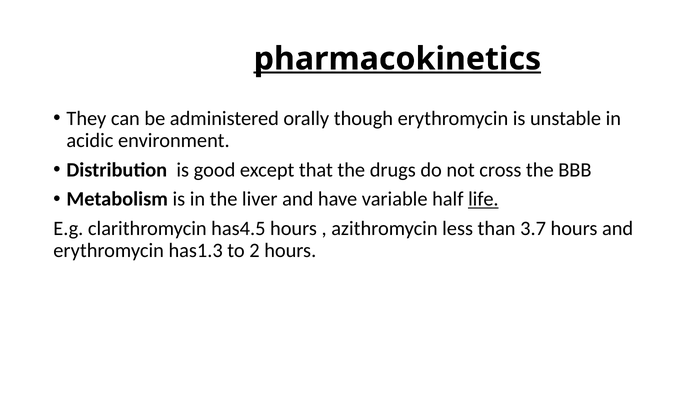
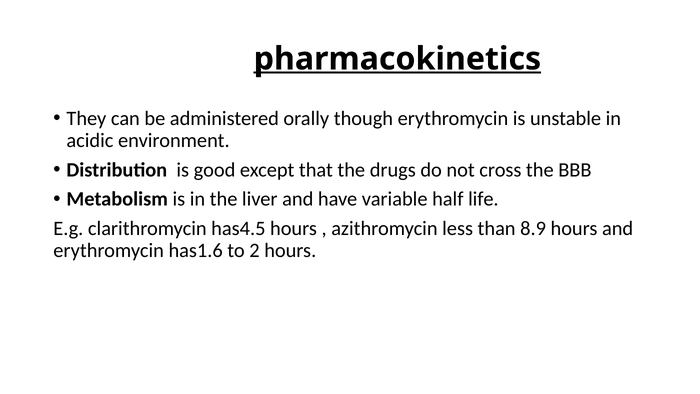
life underline: present -> none
3.7: 3.7 -> 8.9
has1.3: has1.3 -> has1.6
